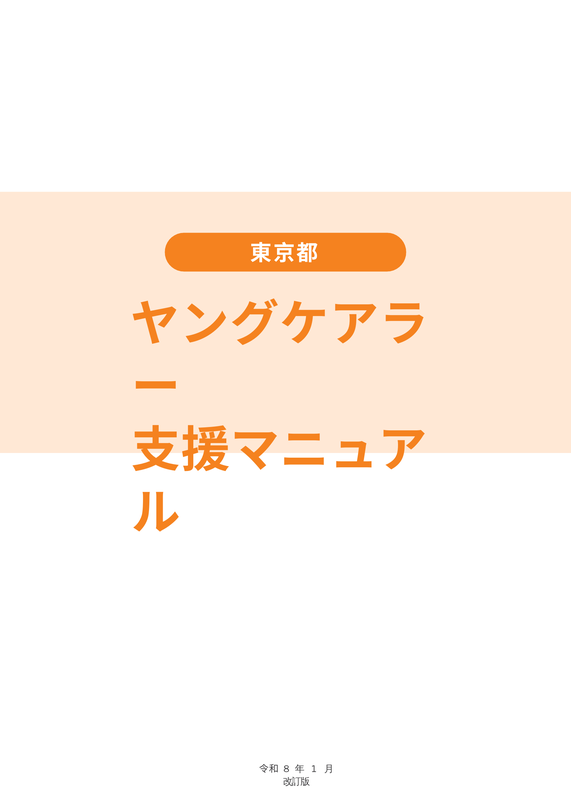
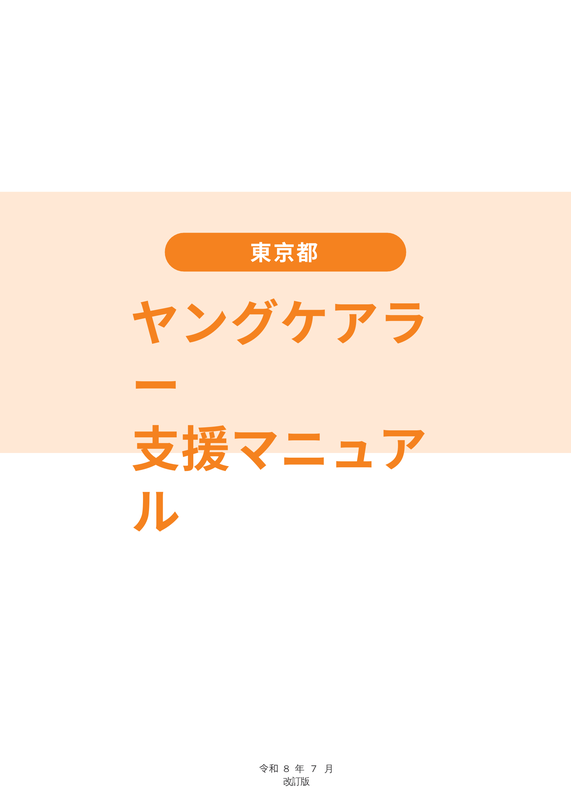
1: 1 -> 7
